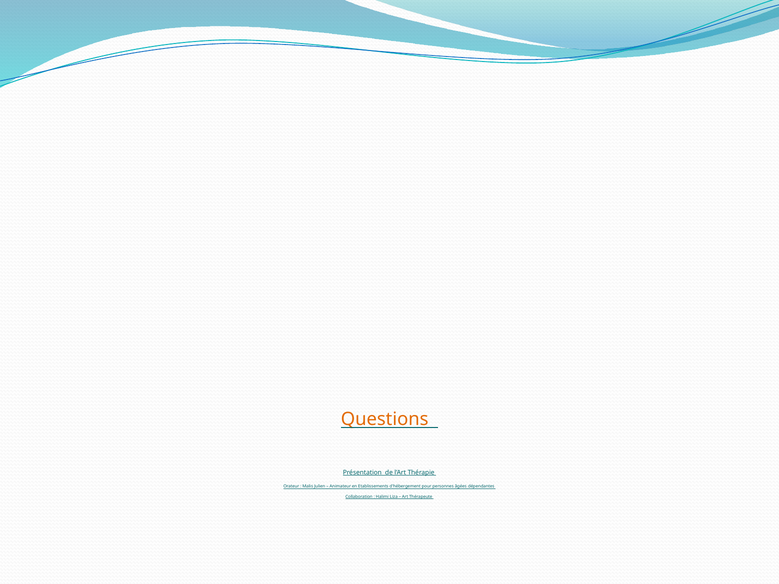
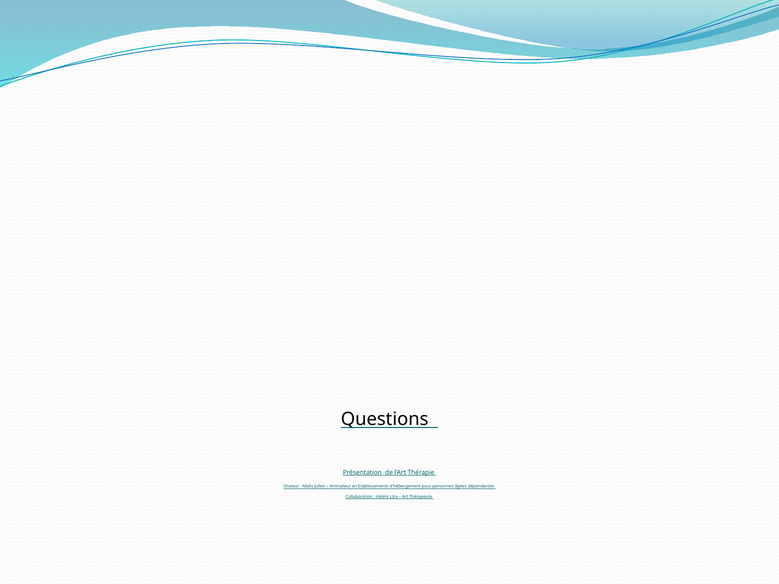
Questions colour: orange -> black
